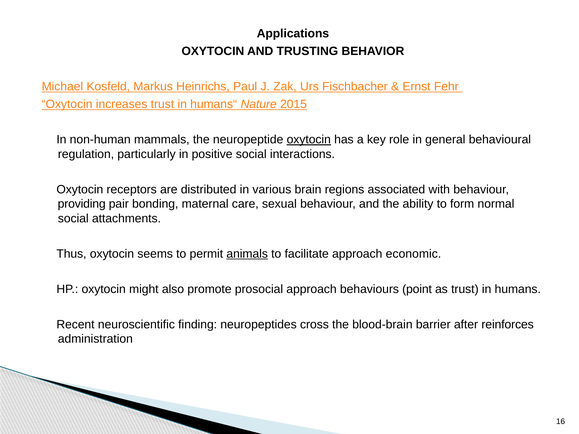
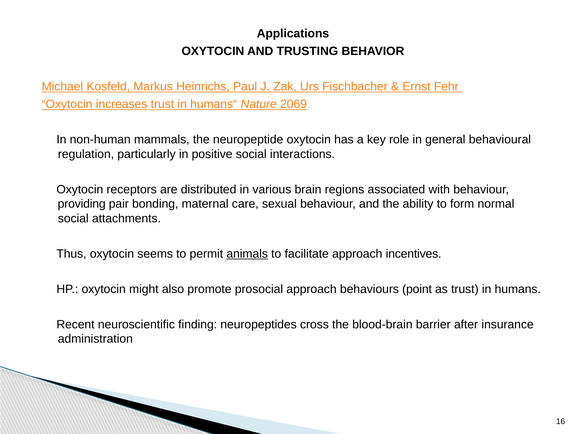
2015: 2015 -> 2069
oxytocin at (309, 140) underline: present -> none
economic: economic -> incentives
reinforces: reinforces -> insurance
